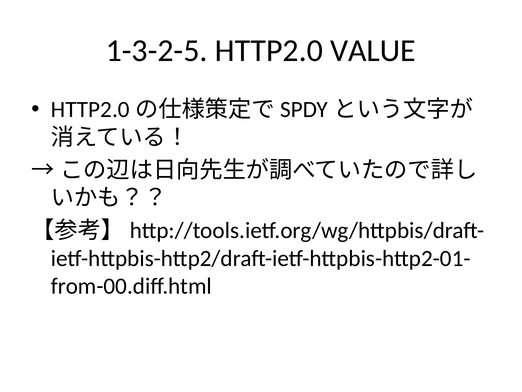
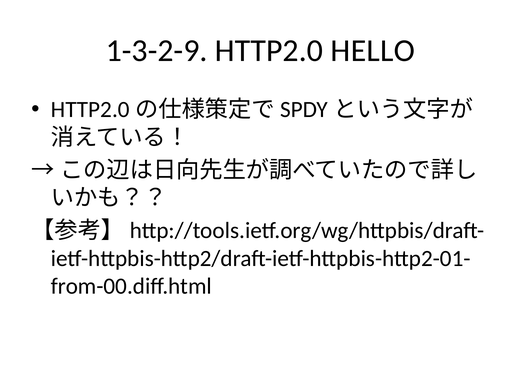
1-3-2-5: 1-3-2-5 -> 1-3-2-9
VALUE: VALUE -> HELLO
